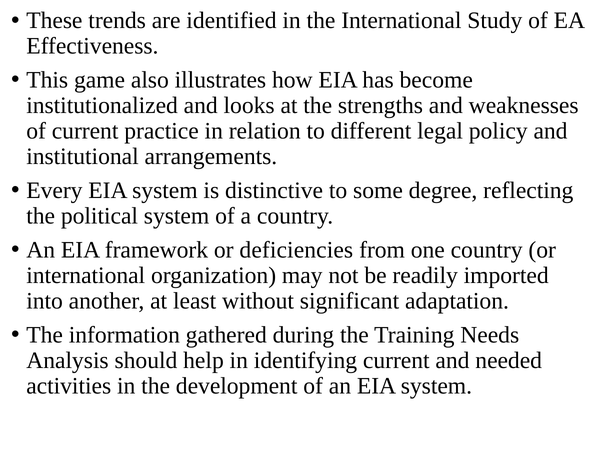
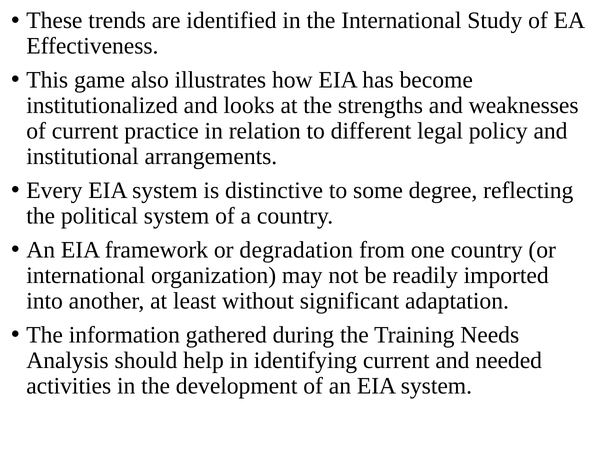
deficiencies: deficiencies -> degradation
